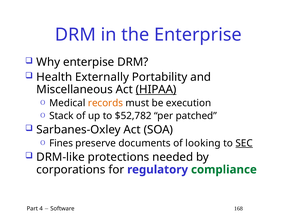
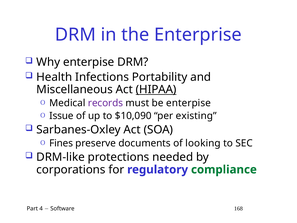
Externally: Externally -> Infections
records colour: orange -> purple
be execution: execution -> enterpise
Stack: Stack -> Issue
$52,782: $52,782 -> $10,090
patched: patched -> existing
SEC underline: present -> none
